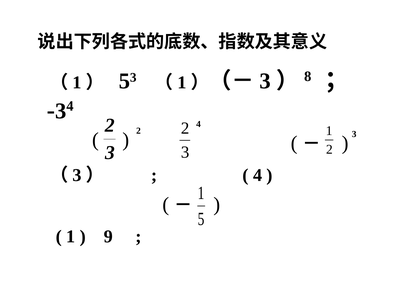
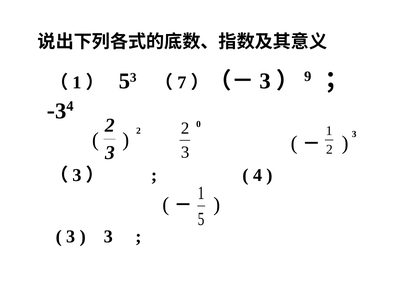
1 at (182, 83): 1 -> 7
8: 8 -> 9
2 4: 4 -> 0
1 at (71, 237): 1 -> 3
9 at (108, 237): 9 -> 3
